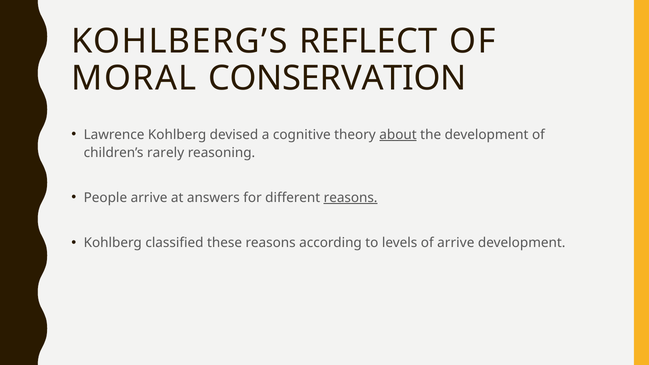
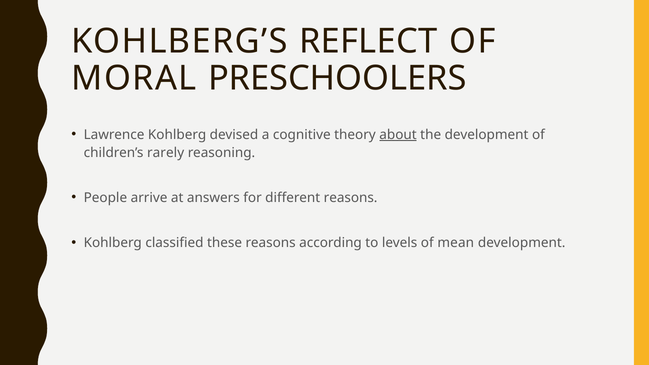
CONSERVATION: CONSERVATION -> PRESCHOOLERS
reasons at (351, 198) underline: present -> none
of arrive: arrive -> mean
